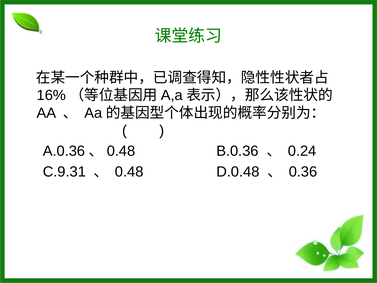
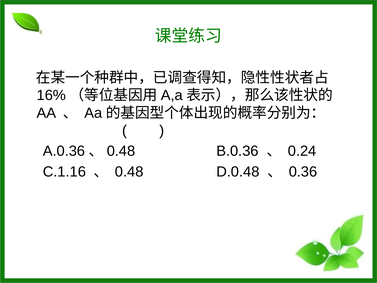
C.9.31: C.9.31 -> C.1.16
